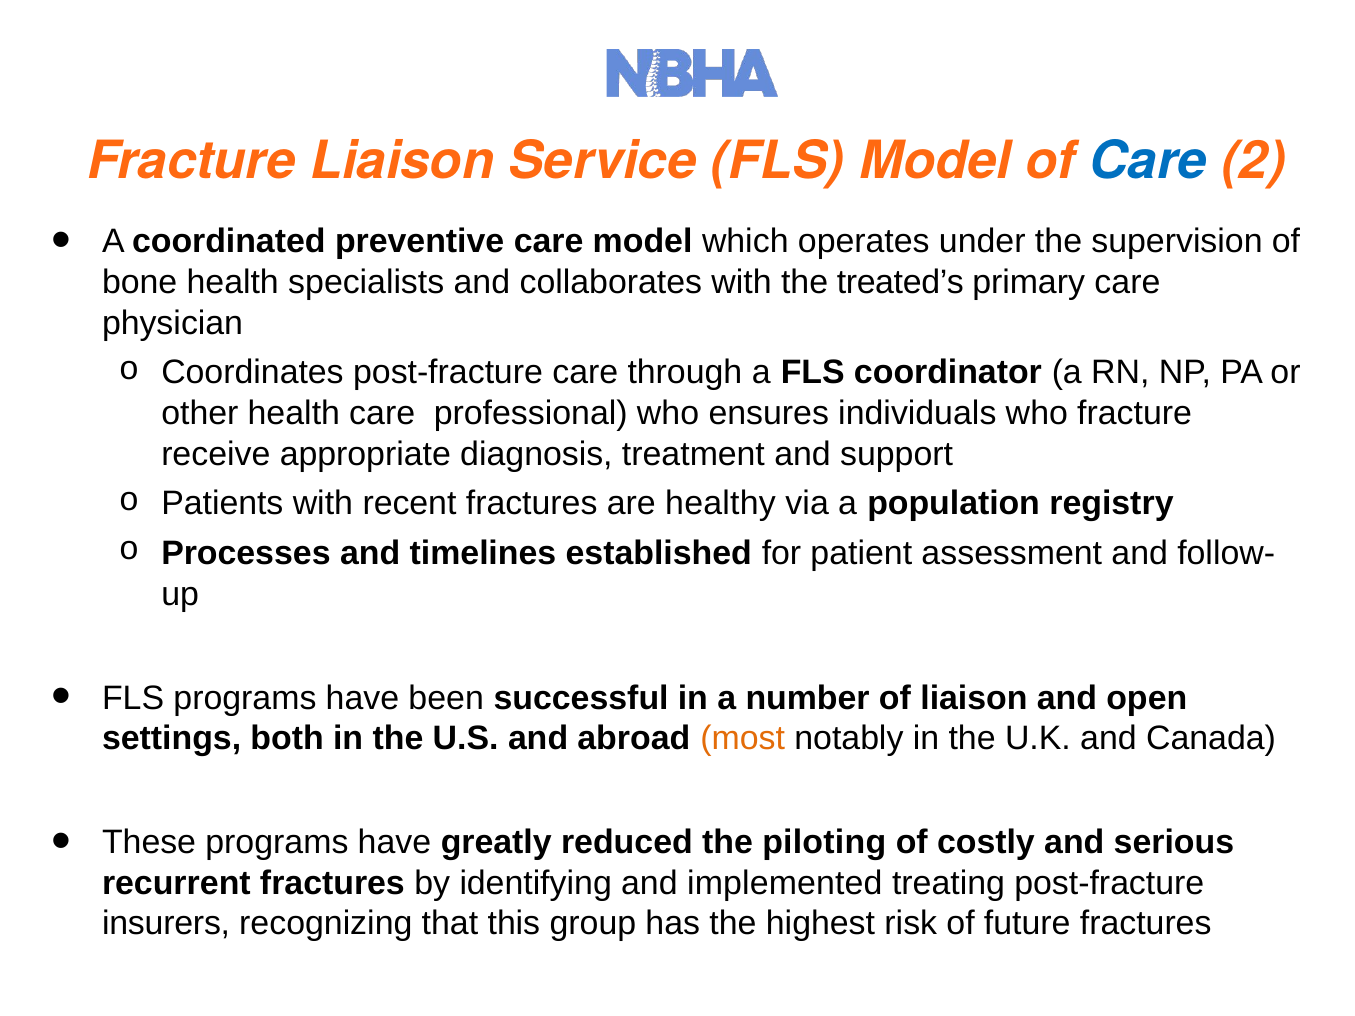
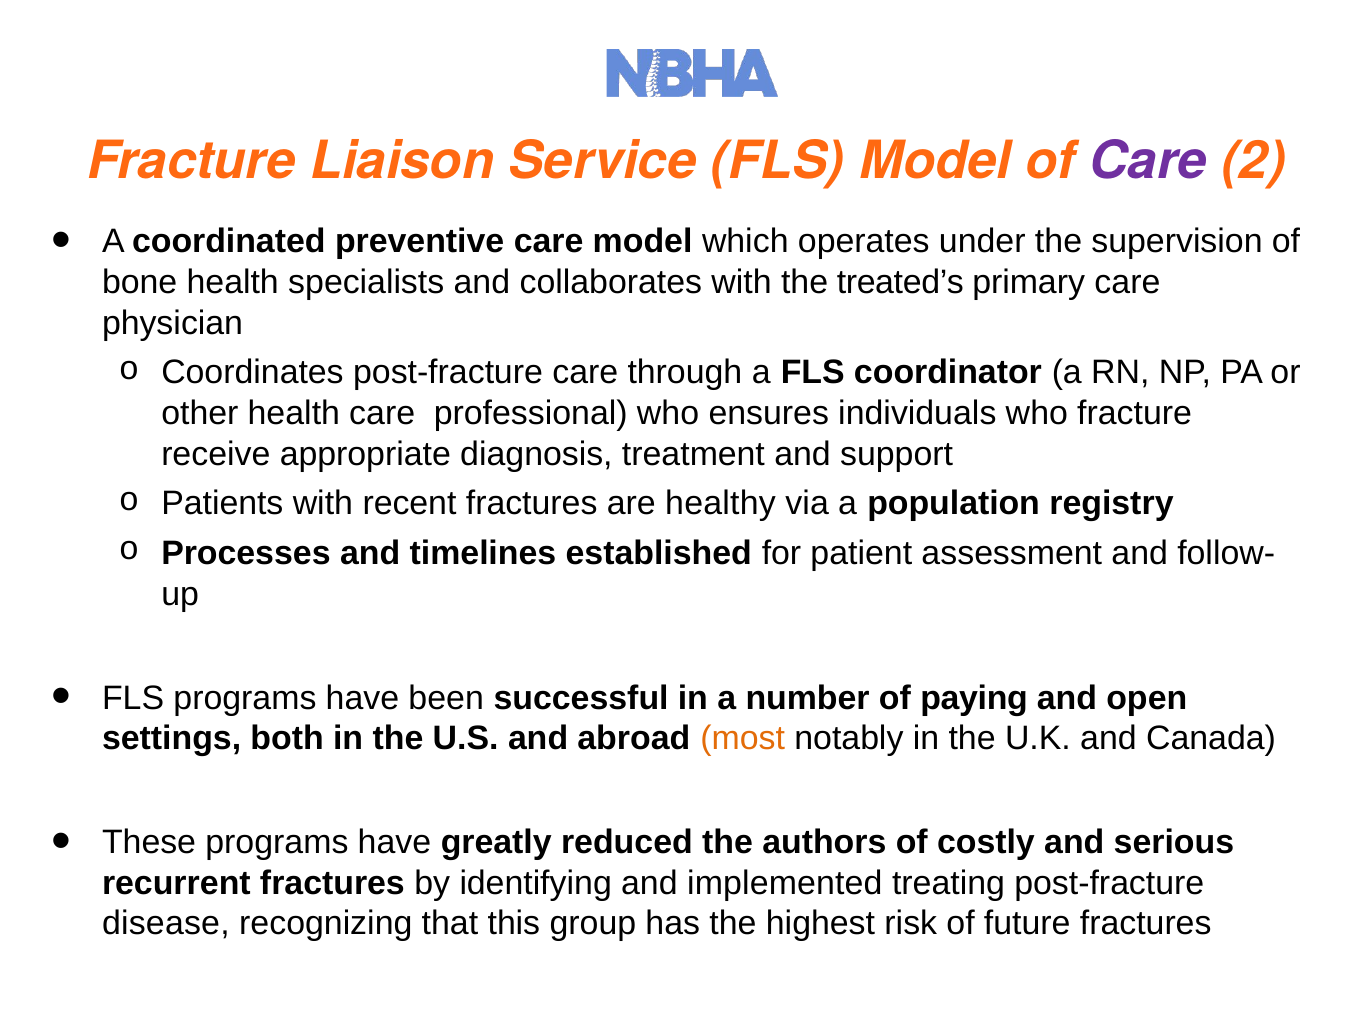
Care at (1148, 161) colour: blue -> purple
of liaison: liaison -> paying
piloting: piloting -> authors
insurers: insurers -> disease
